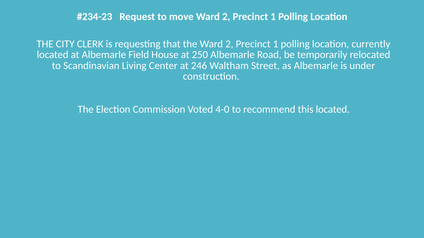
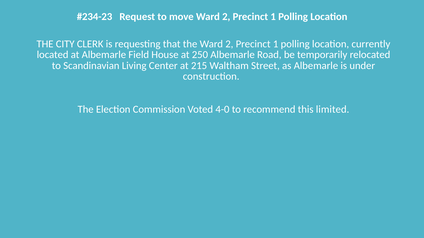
246: 246 -> 215
this located: located -> limited
